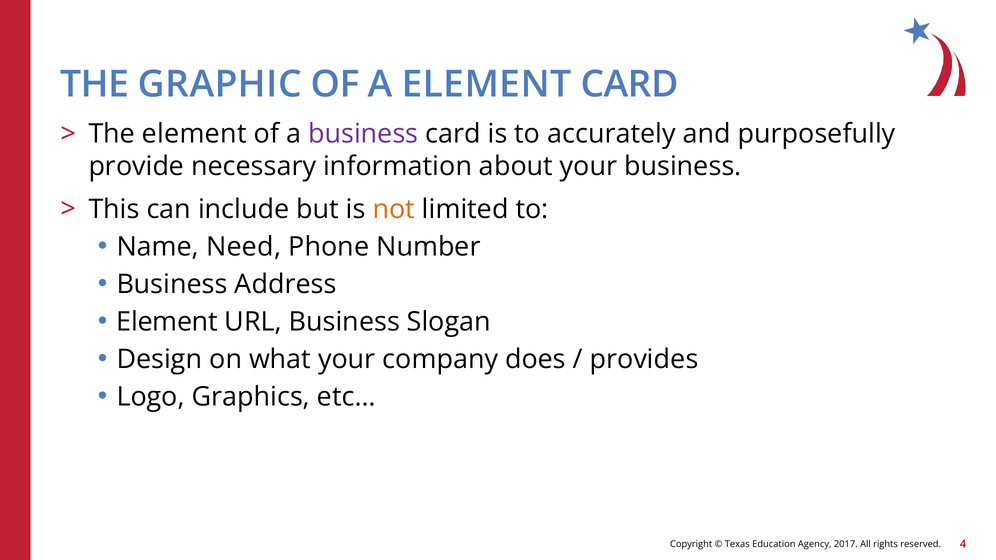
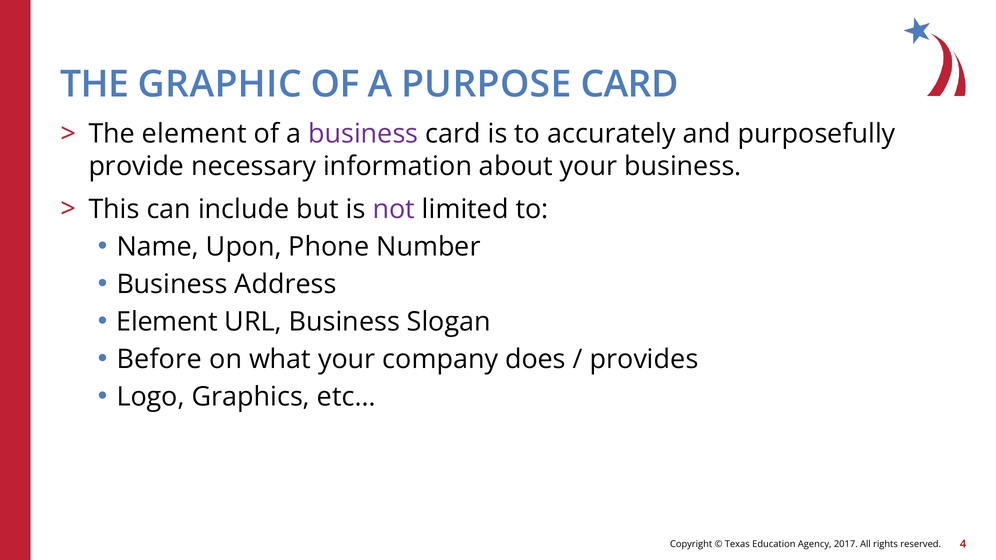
A ELEMENT: ELEMENT -> PURPOSE
not colour: orange -> purple
Need: Need -> Upon
Design: Design -> Before
